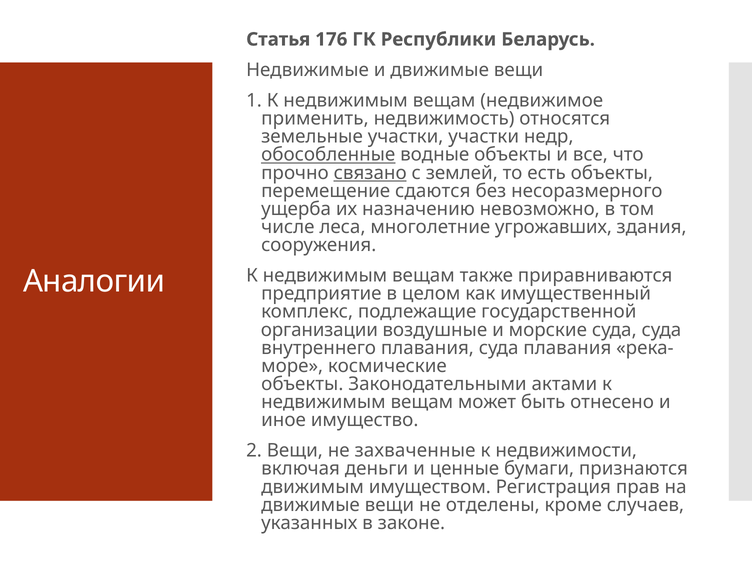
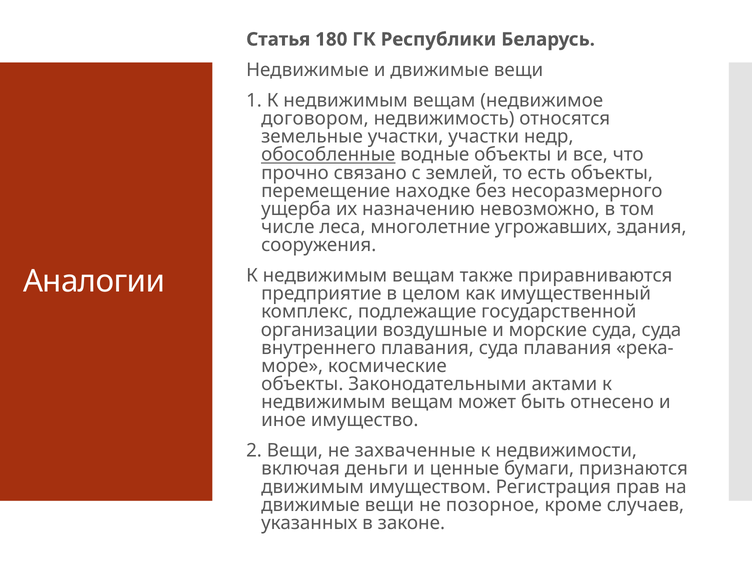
176: 176 -> 180
применить: применить -> договором
связано underline: present -> none
сдаются: сдаются -> находке
отделены: отделены -> позорное
